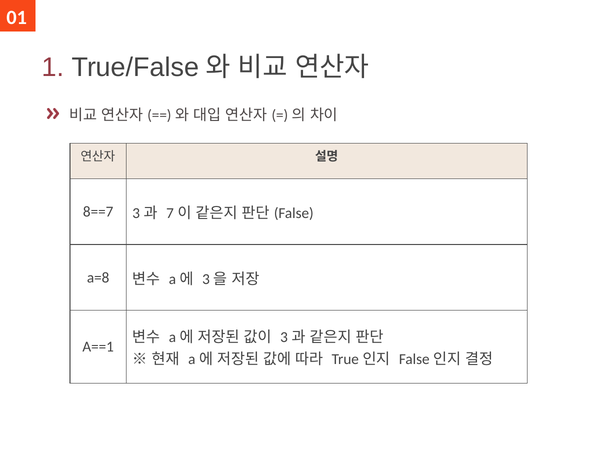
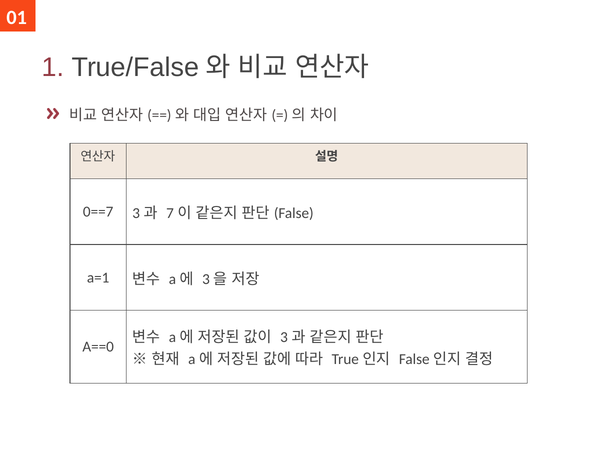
8==7: 8==7 -> 0==7
a=8: a=8 -> a=1
A==1: A==1 -> A==0
